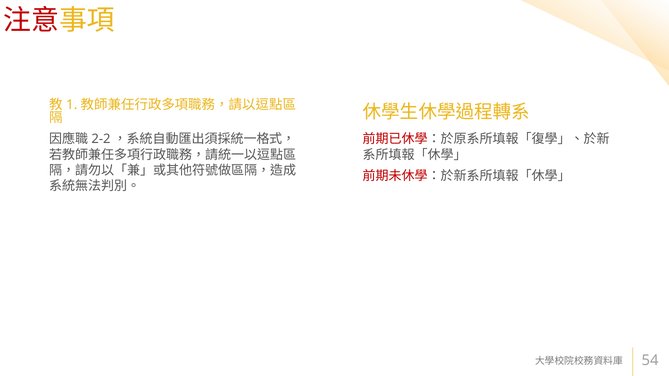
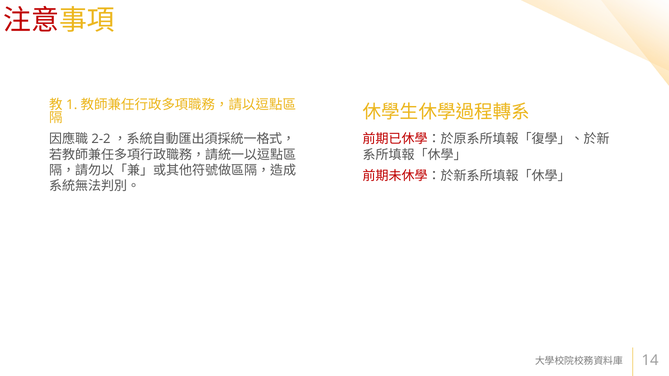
54: 54 -> 14
